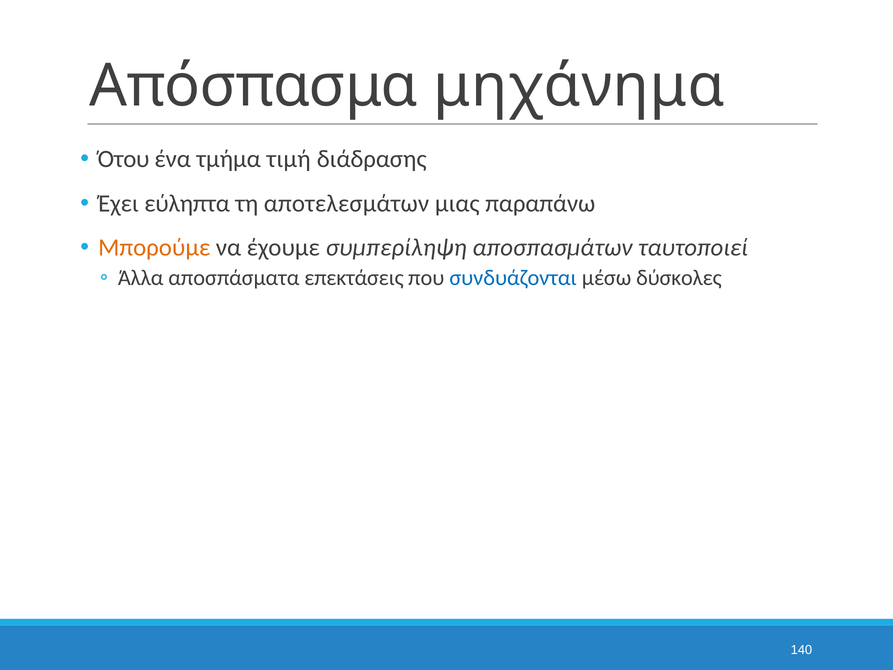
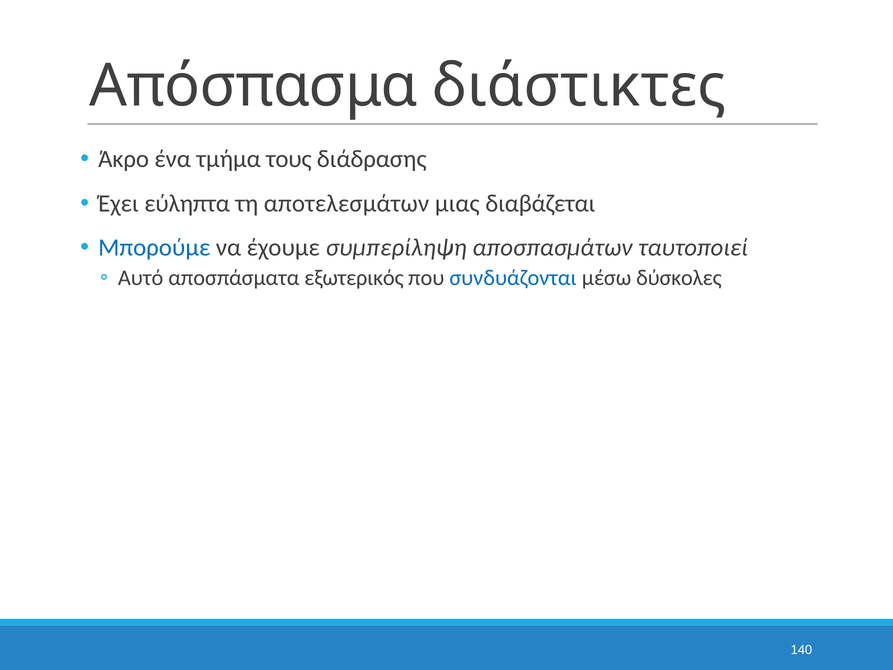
μηχάνημα: μηχάνημα -> διάστικτες
Ότου: Ότου -> Άκρο
τιμή: τιμή -> τους
παραπάνω: παραπάνω -> διαβάζεται
Μπορούμε colour: orange -> blue
Άλλα: Άλλα -> Αυτό
επεκτάσεις: επεκτάσεις -> εξωτερικός
